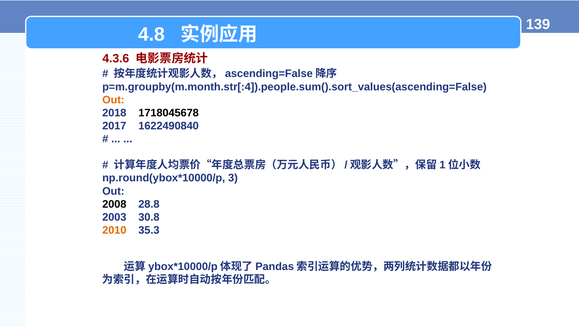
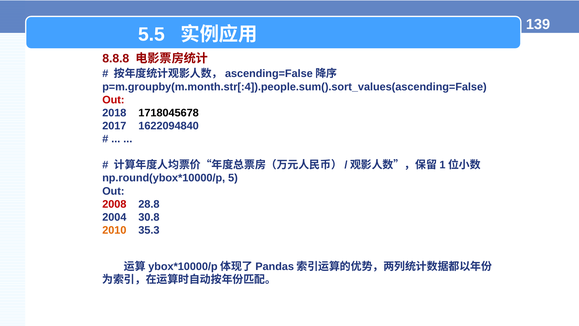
4.8: 4.8 -> 5.5
4.3.6: 4.3.6 -> 8.8.8
Out at (113, 100) colour: orange -> red
1622490840: 1622490840 -> 1622094840
3: 3 -> 5
2008 colour: black -> red
2003: 2003 -> 2004
